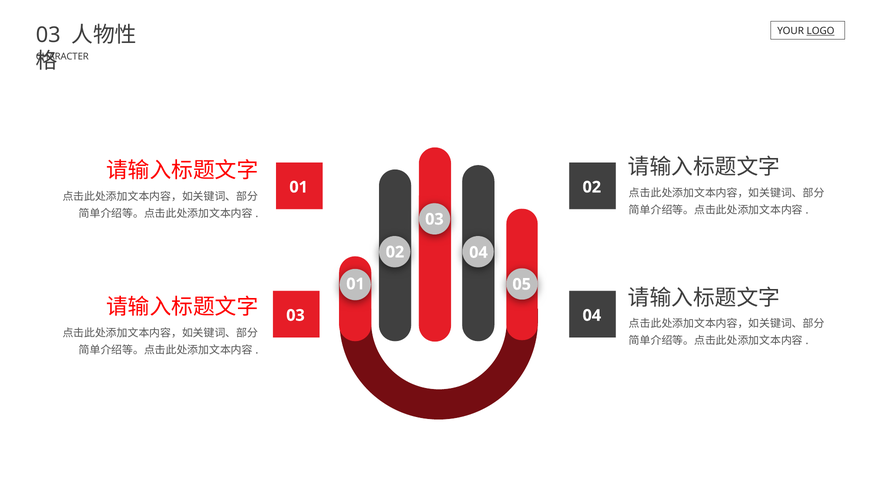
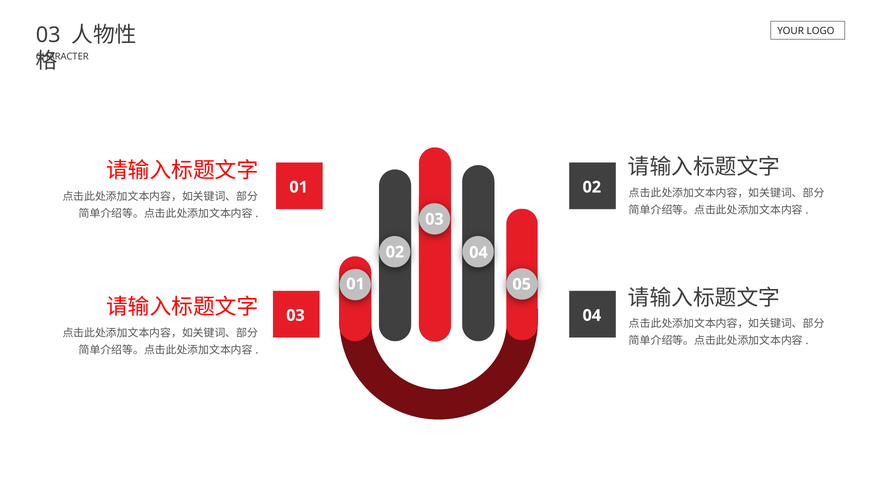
LOGO underline: present -> none
